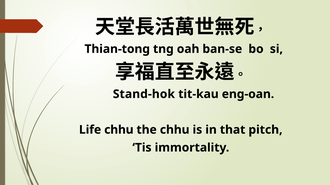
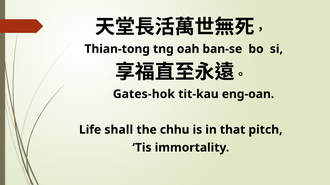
Stand-hok: Stand-hok -> Gates-hok
Life chhu: chhu -> shall
